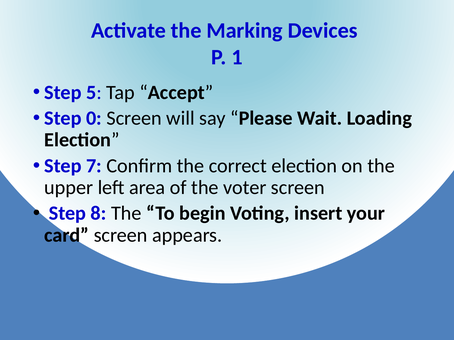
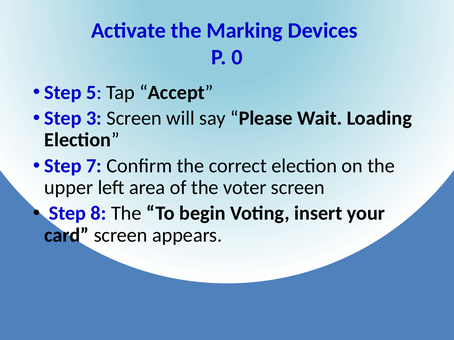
1: 1 -> 0
0: 0 -> 3
